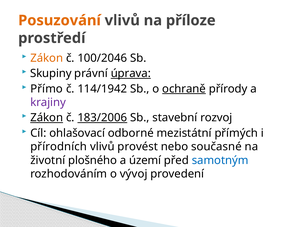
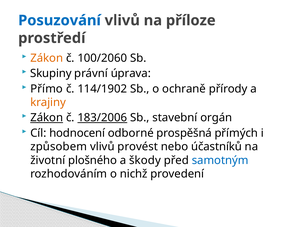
Posuzování colour: orange -> blue
100/2046: 100/2046 -> 100/2060
úprava underline: present -> none
114/1942: 114/1942 -> 114/1902
ochraně underline: present -> none
krajiny colour: purple -> orange
rozvoj: rozvoj -> orgán
ohlašovací: ohlašovací -> hodnocení
mezistátní: mezistátní -> prospěšná
přírodních: přírodních -> způsobem
současné: současné -> účastníků
území: území -> škody
vývoj: vývoj -> nichž
